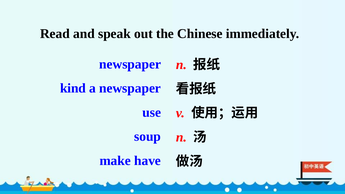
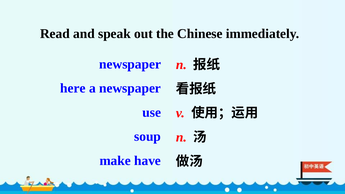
kind: kind -> here
